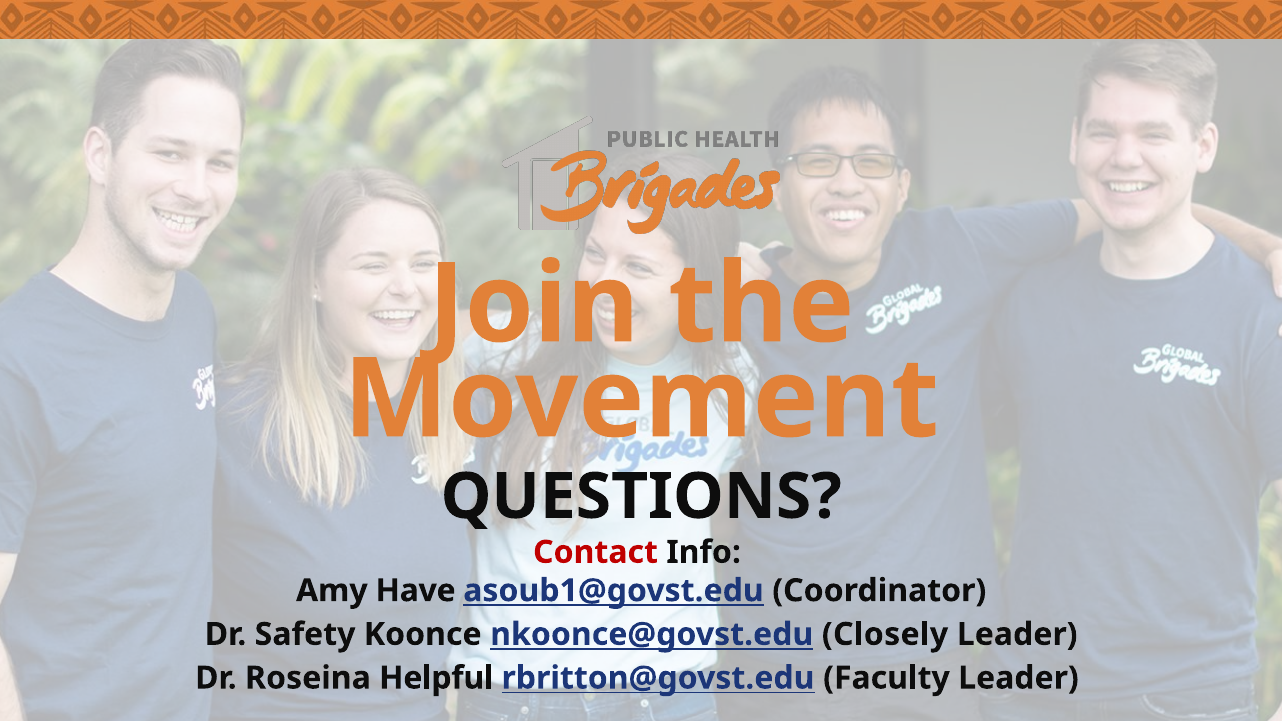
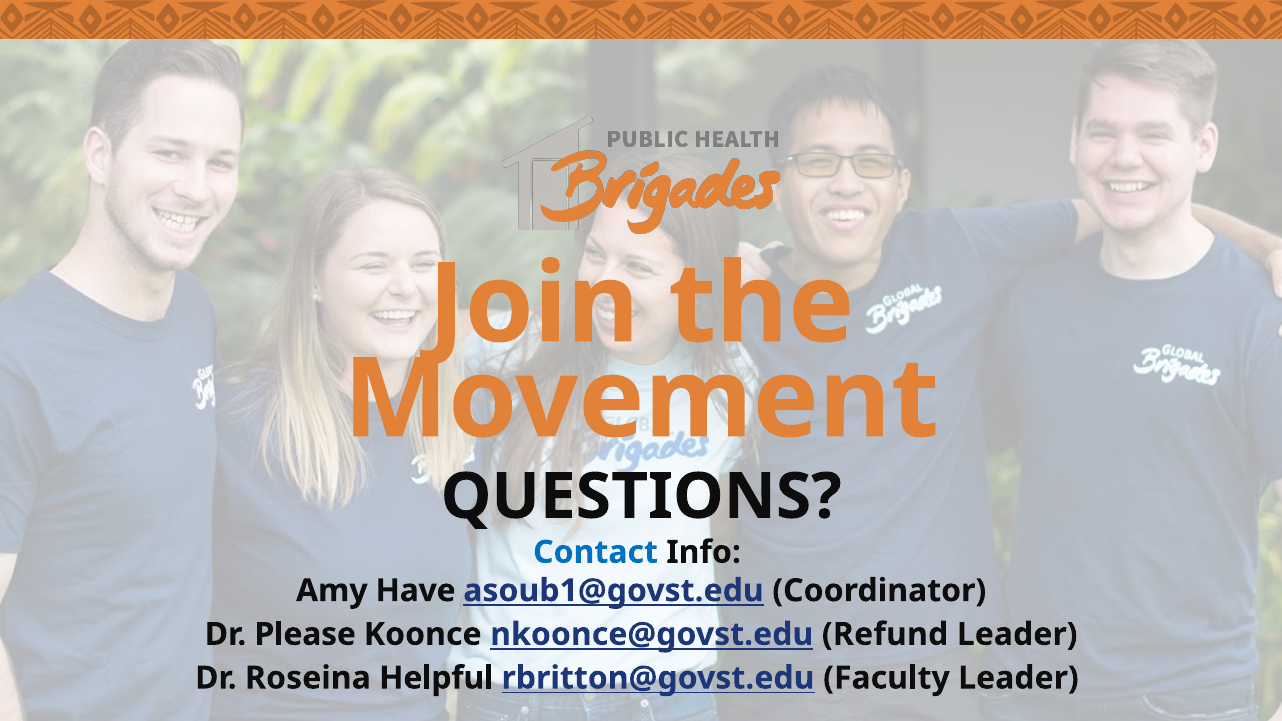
Contact colour: red -> blue
Safety: Safety -> Please
Closely: Closely -> Refund
